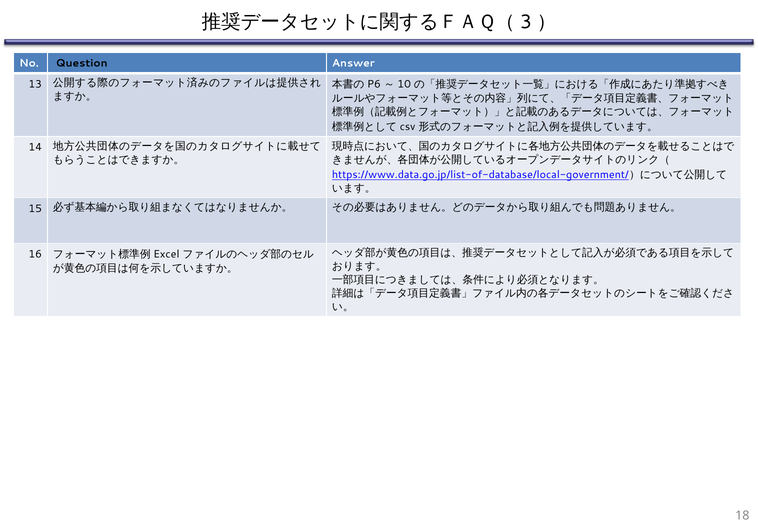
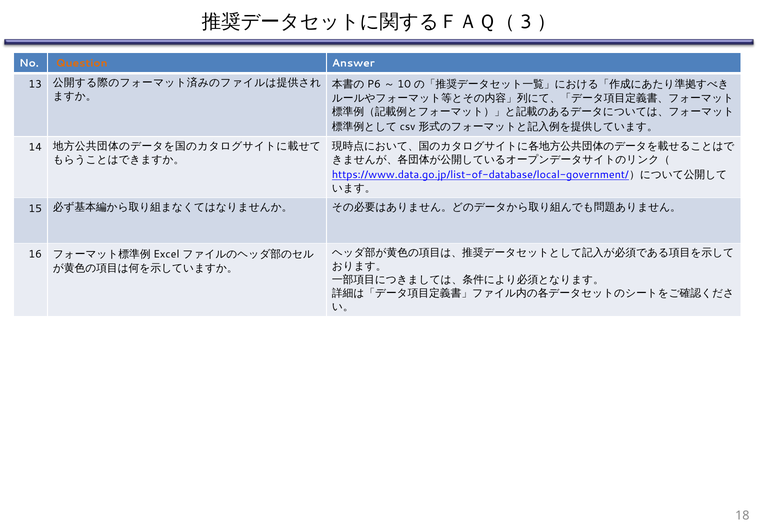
Question colour: black -> orange
